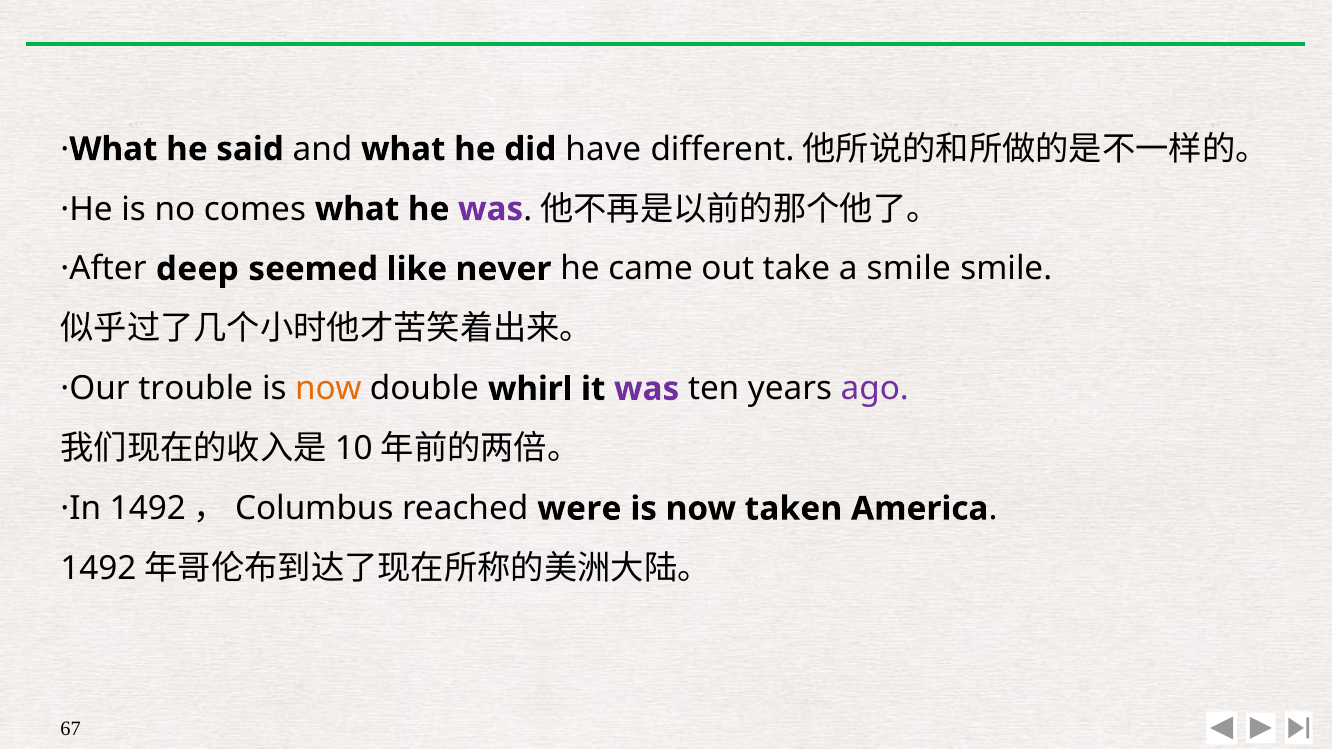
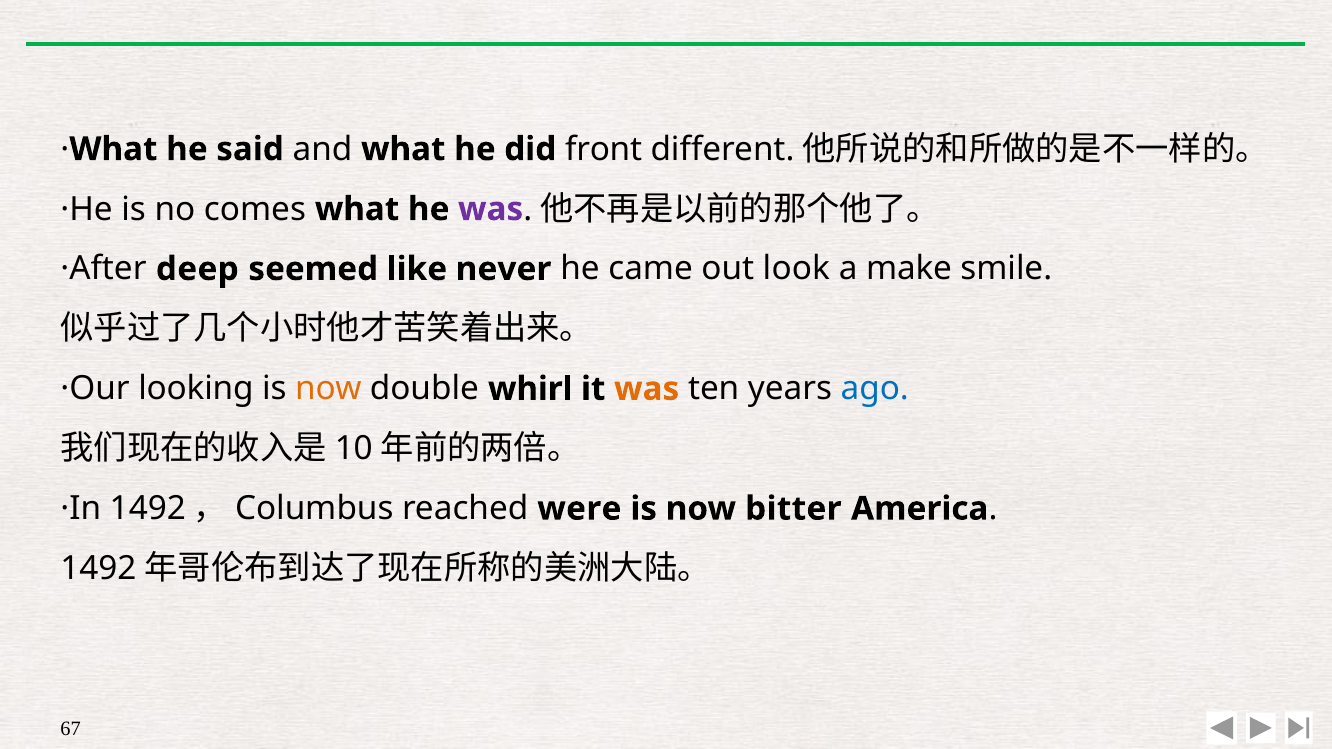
have: have -> front
take: take -> look
a smile: smile -> make
trouble: trouble -> looking
was at (647, 389) colour: purple -> orange
ago colour: purple -> blue
taken: taken -> bitter
